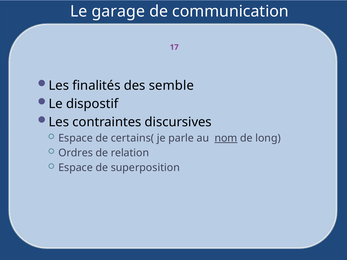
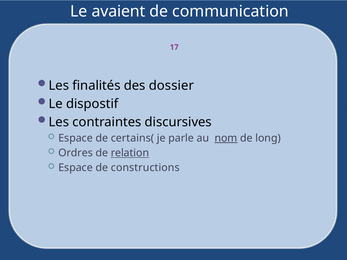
garage: garage -> avaient
semble: semble -> dossier
relation underline: none -> present
superposition: superposition -> constructions
